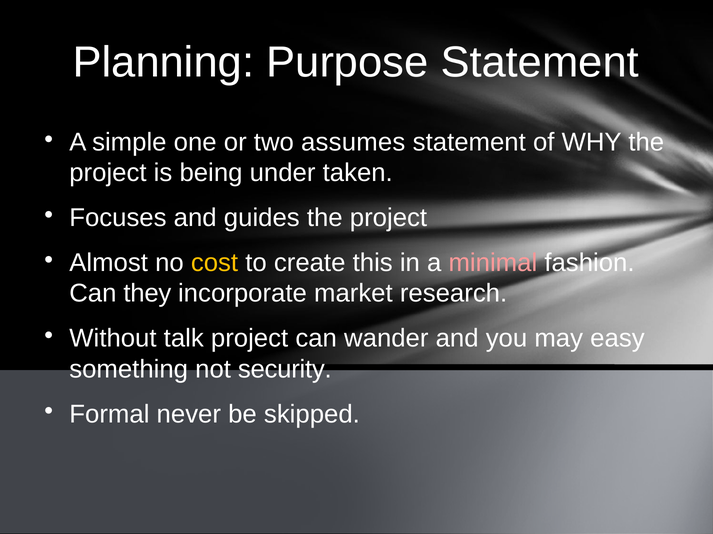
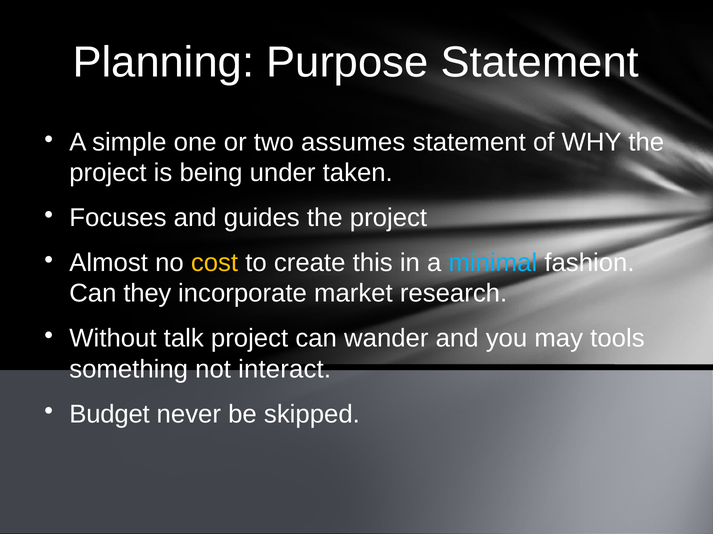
minimal colour: pink -> light blue
easy: easy -> tools
security: security -> interact
Formal: Formal -> Budget
